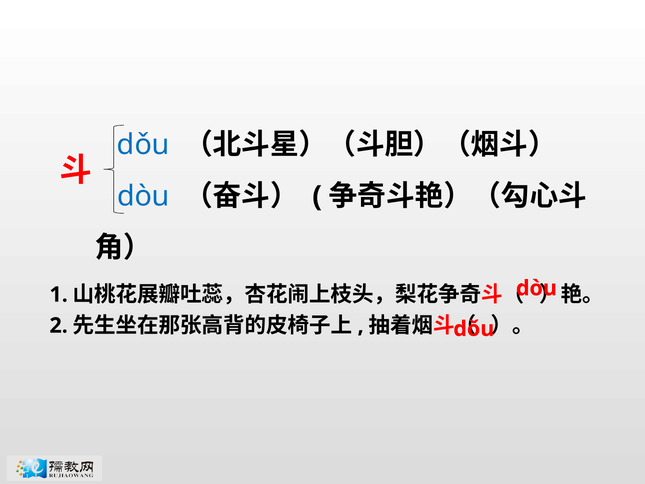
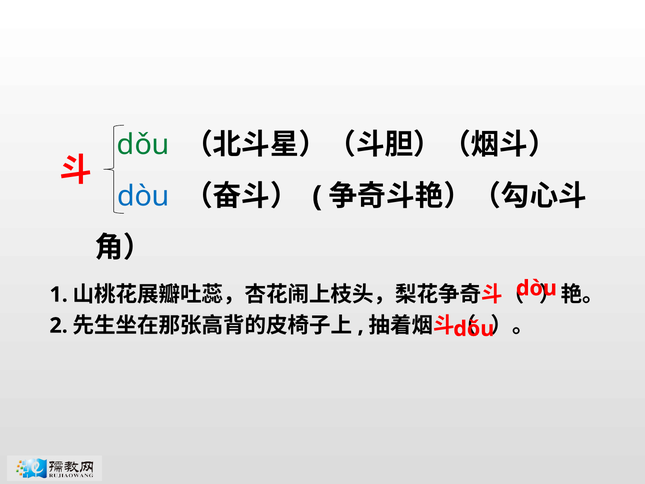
dǒu at (143, 145) colour: blue -> green
